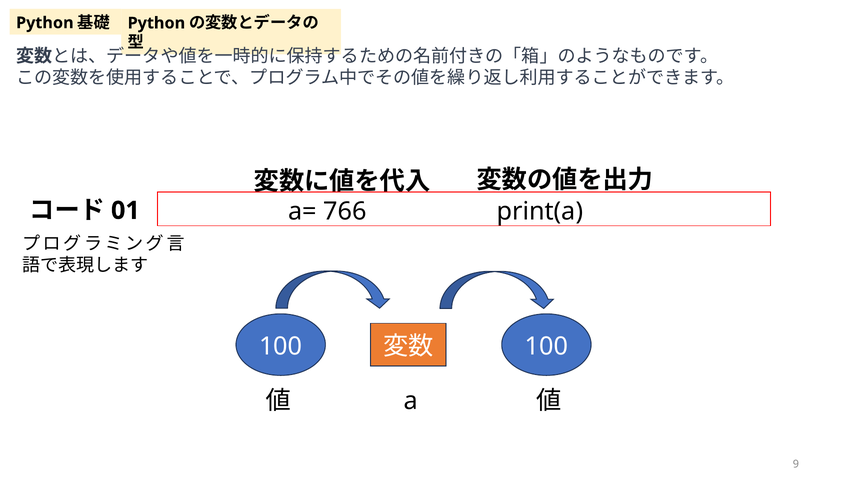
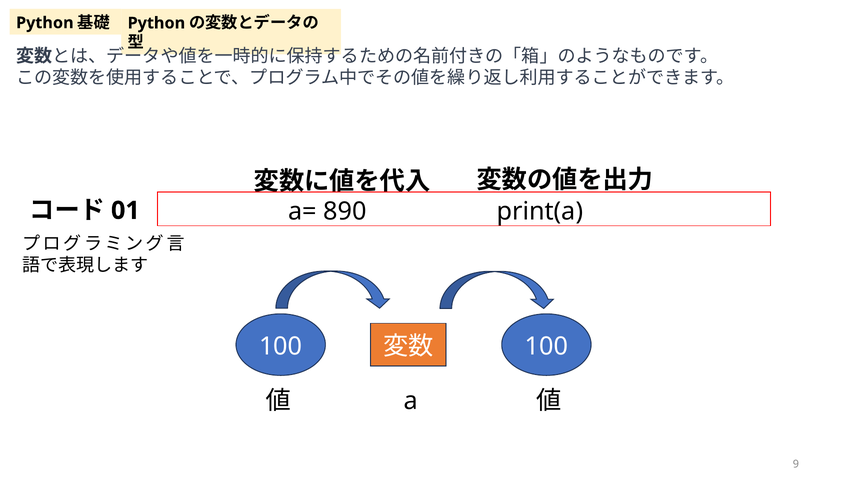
766: 766 -> 890
